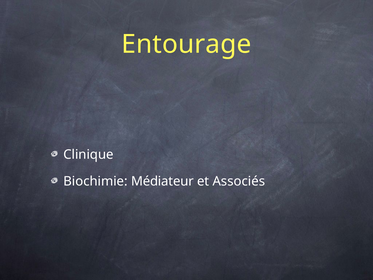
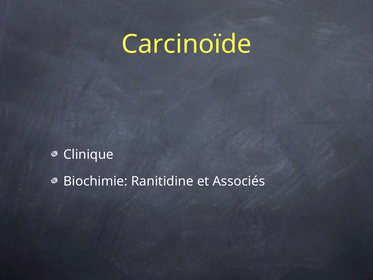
Entourage: Entourage -> Carcinoïde
Médiateur: Médiateur -> Ranitidine
